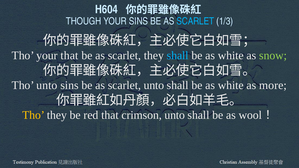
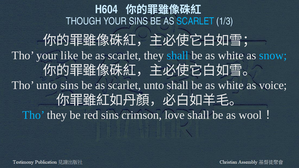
your that: that -> like
snow colour: light green -> light blue
more: more -> voice
Tho at (34, 115) colour: yellow -> light blue
red that: that -> sins
crimson unto: unto -> love
